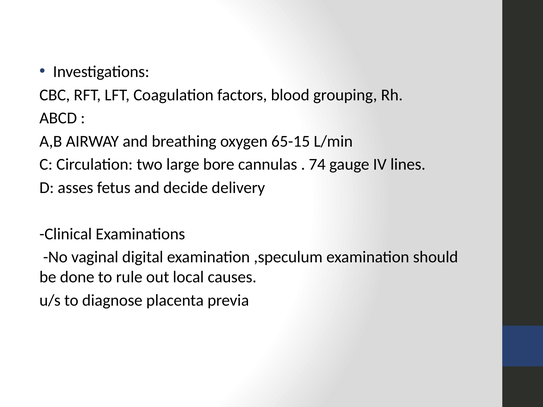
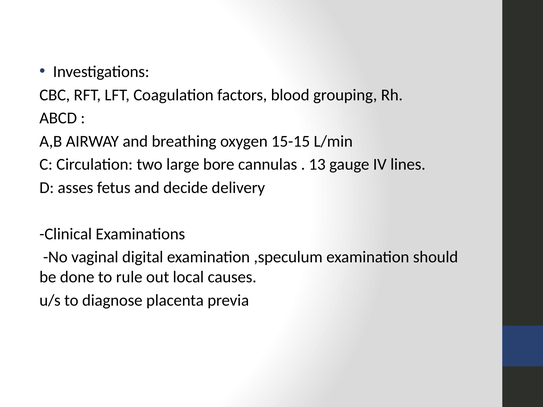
65-15: 65-15 -> 15-15
74: 74 -> 13
